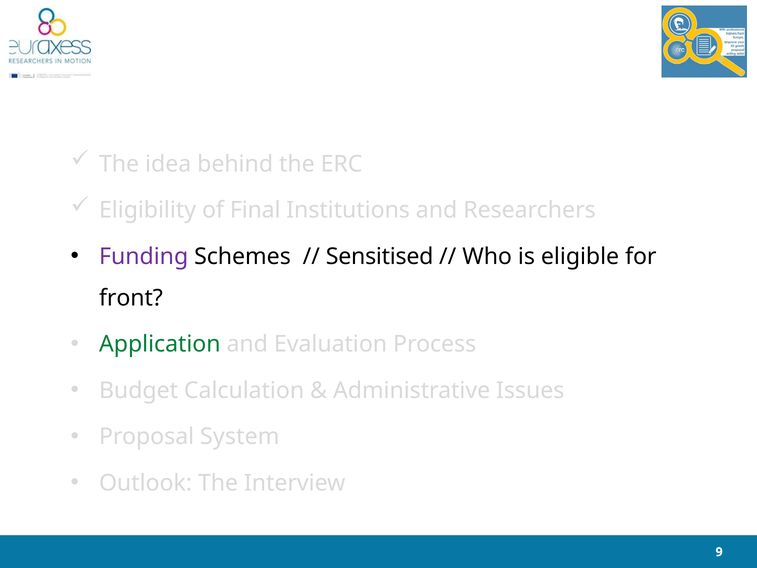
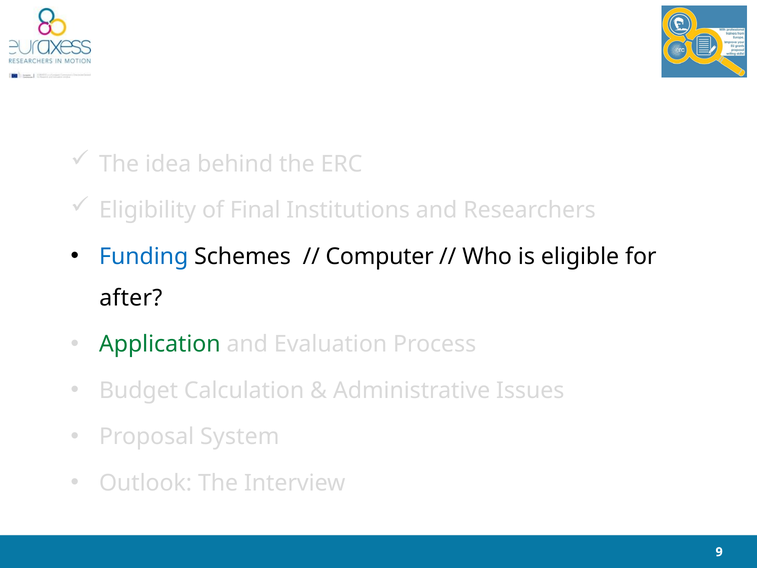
Funding colour: purple -> blue
Sensitised: Sensitised -> Computer
front: front -> after
